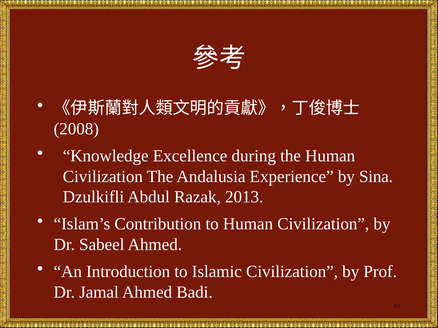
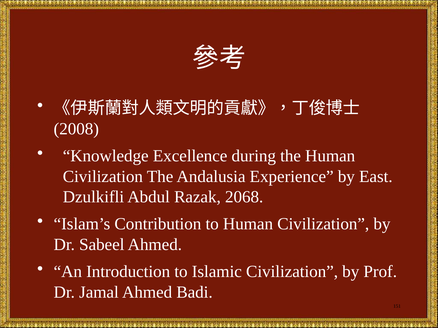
Sina: Sina -> East
2013: 2013 -> 2068
